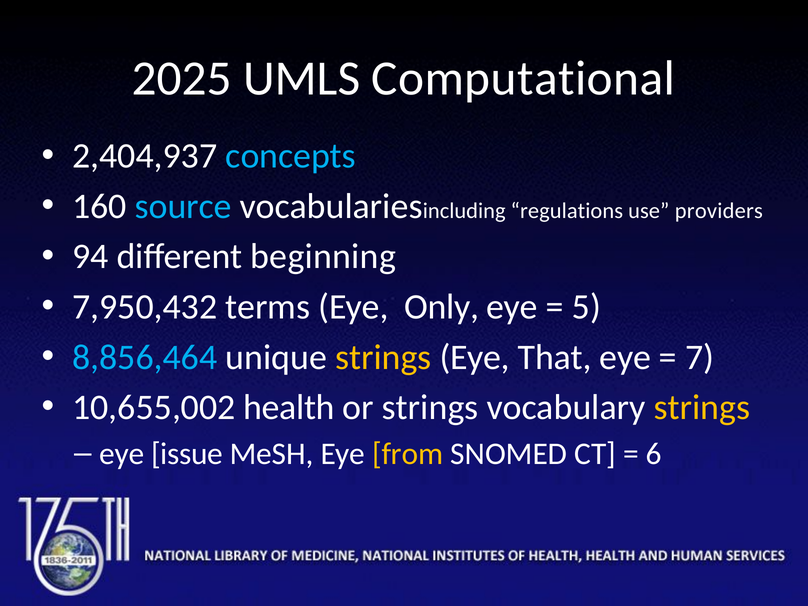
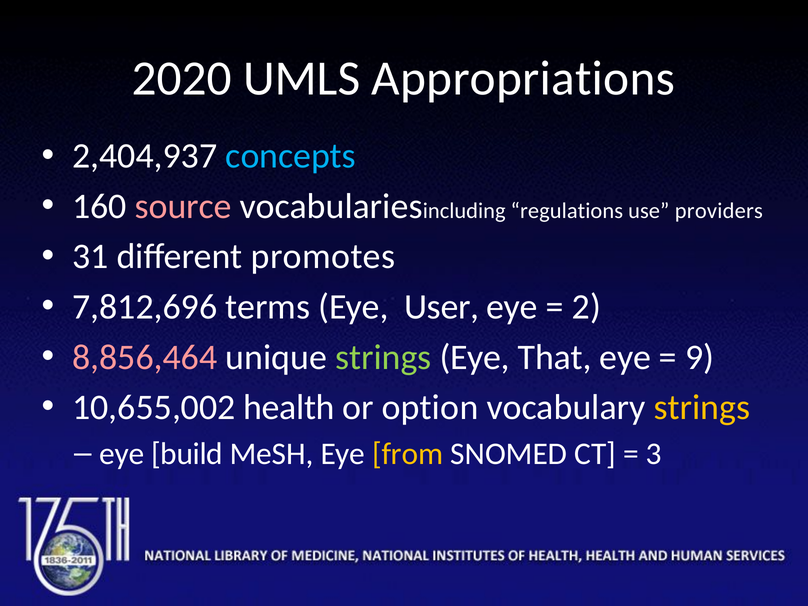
2025: 2025 -> 2020
Computational: Computational -> Appropriations
source colour: light blue -> pink
94: 94 -> 31
beginning: beginning -> promotes
7,950,432: 7,950,432 -> 7,812,696
Only: Only -> User
5: 5 -> 2
8,856,464 colour: light blue -> pink
strings at (383, 357) colour: yellow -> light green
7: 7 -> 9
or strings: strings -> option
issue: issue -> build
6: 6 -> 3
